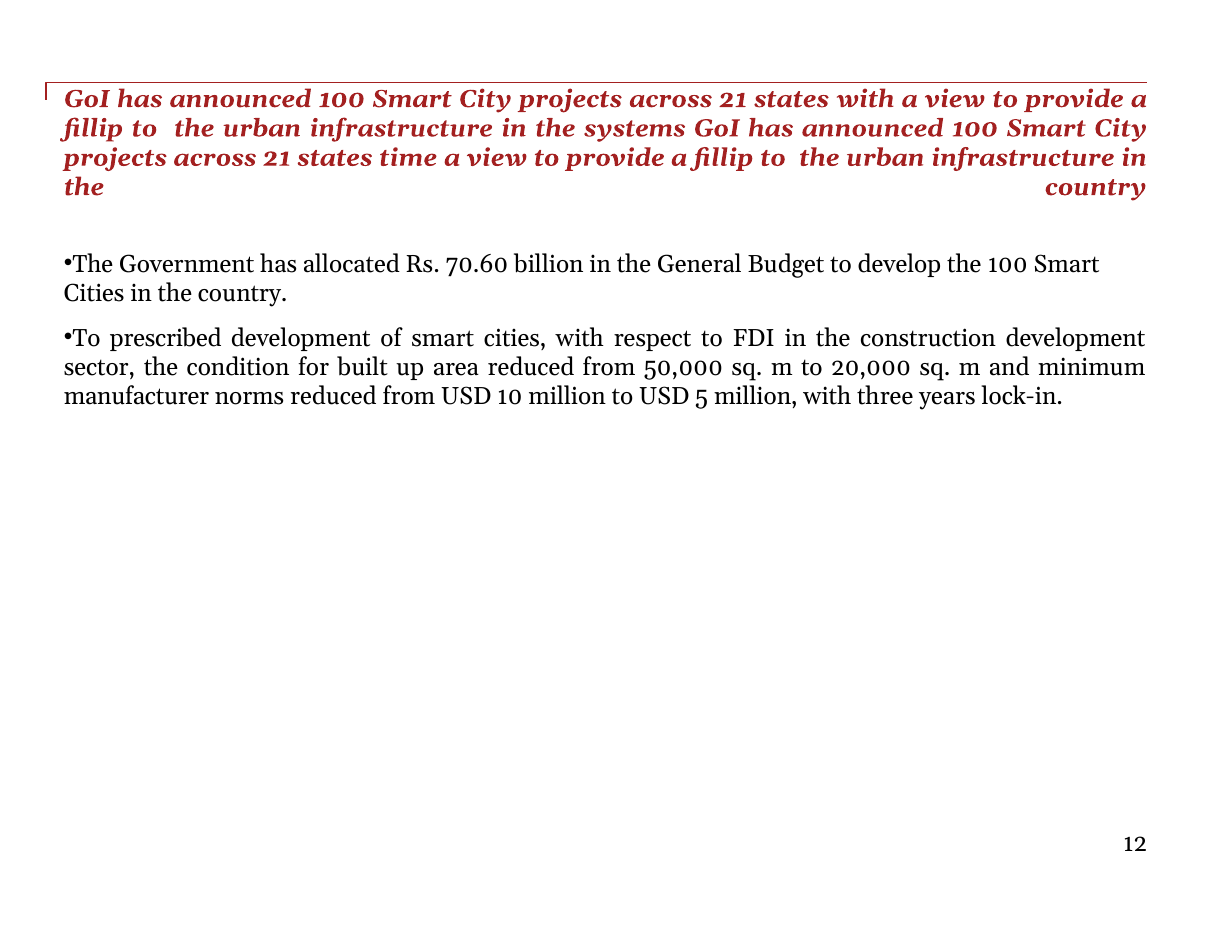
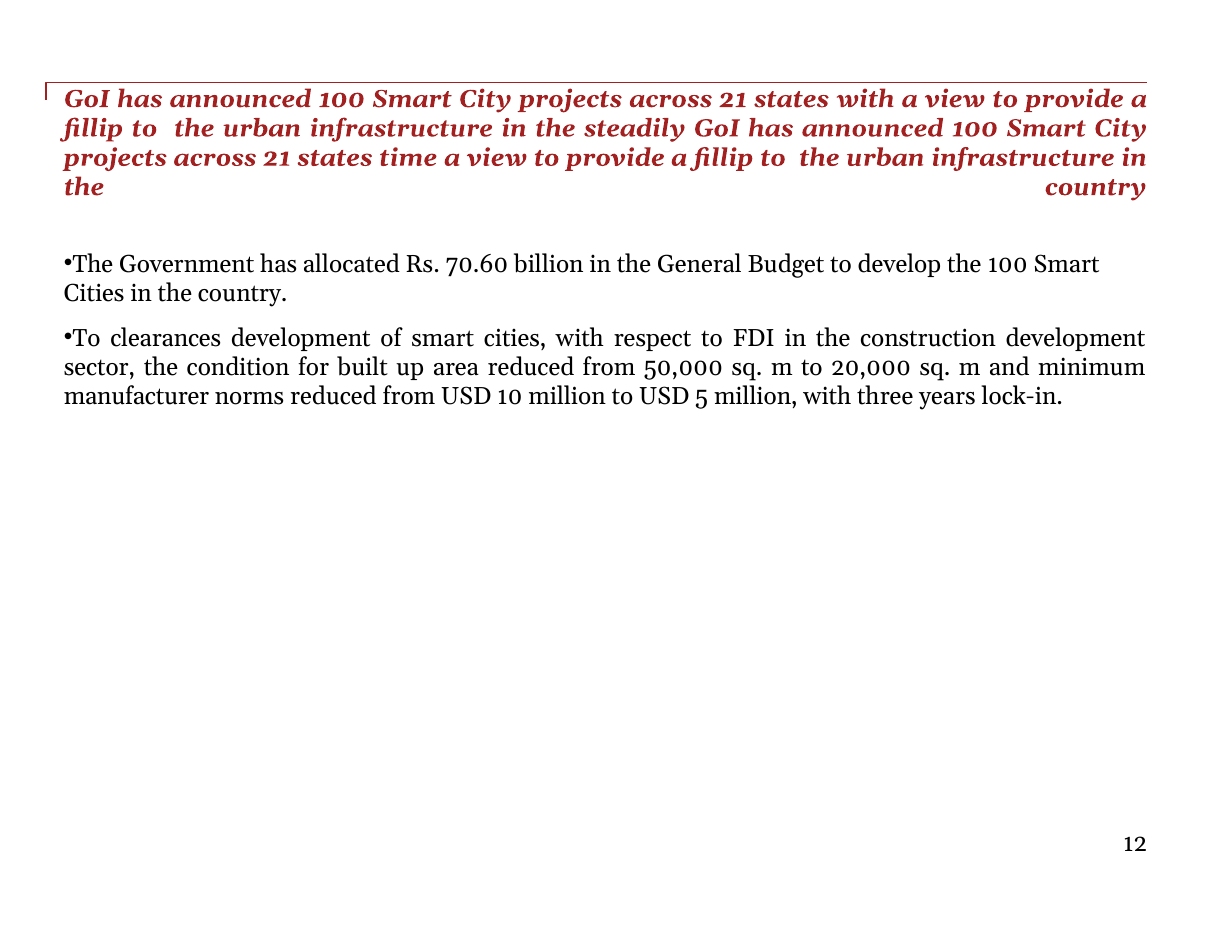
systems: systems -> steadily
prescribed: prescribed -> clearances
